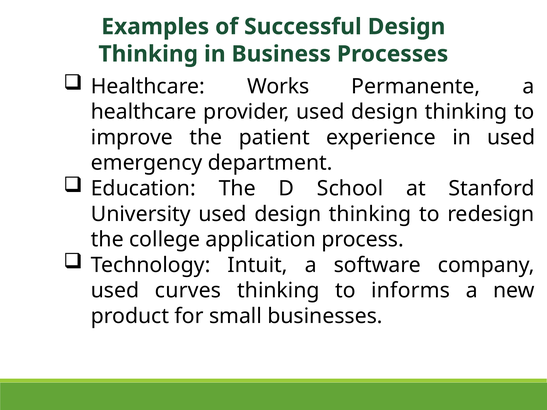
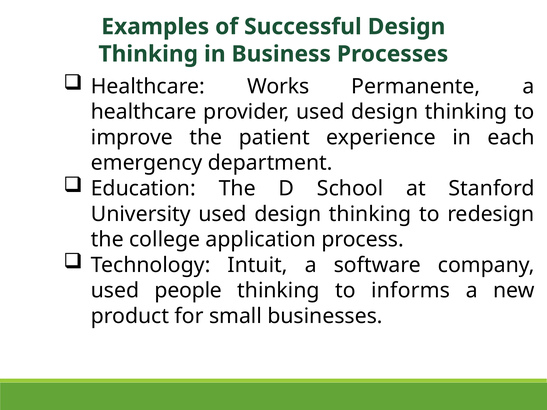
in used: used -> each
curves: curves -> people
